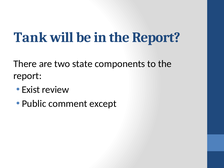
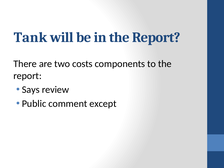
state: state -> costs
Exist: Exist -> Says
